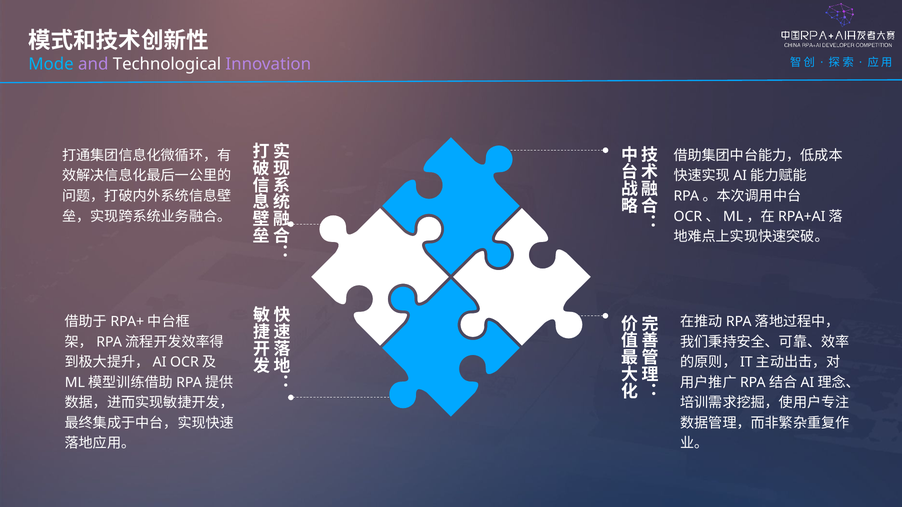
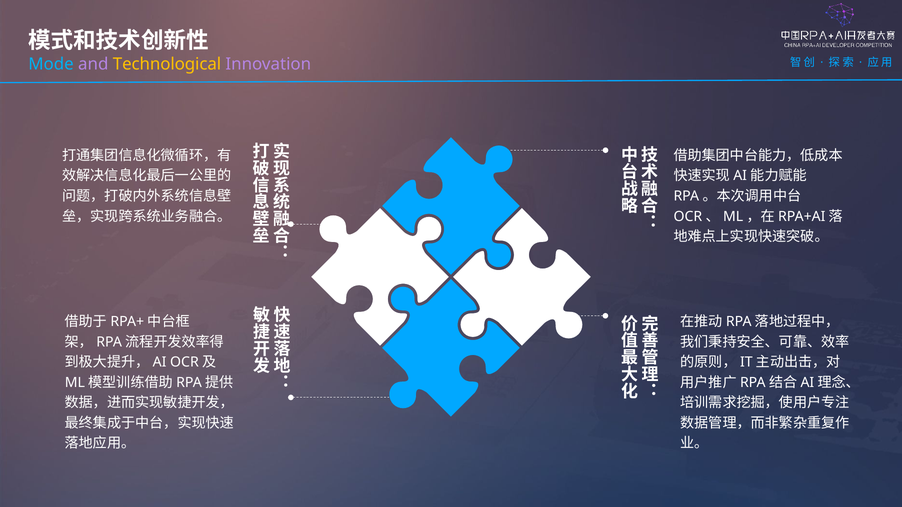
Technological colour: white -> yellow
